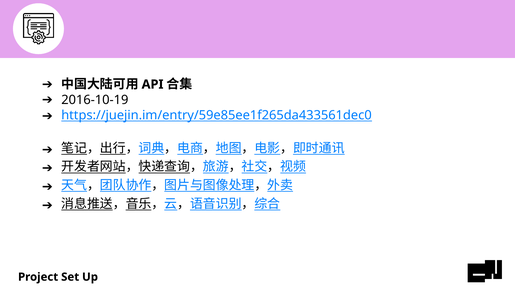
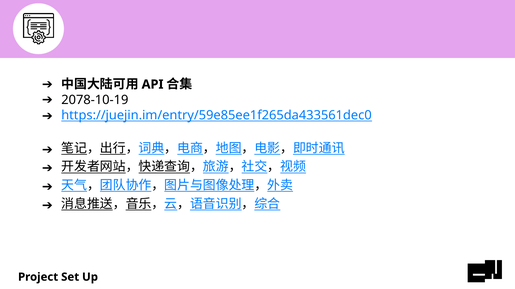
2016-10-19: 2016-10-19 -> 2078-10-19
